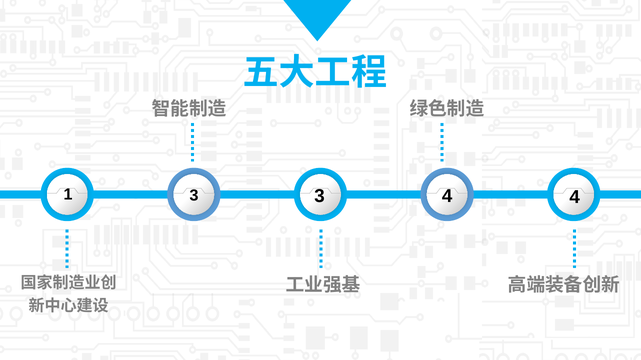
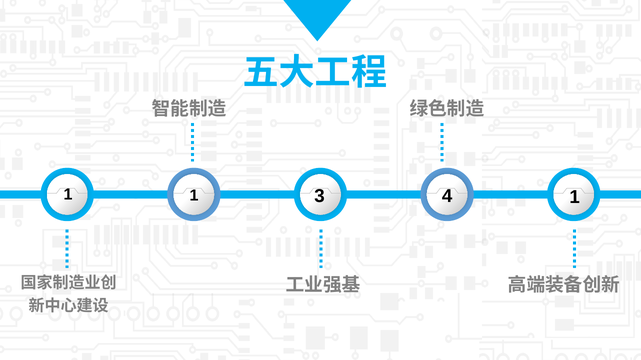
1 3: 3 -> 1
4 4: 4 -> 1
